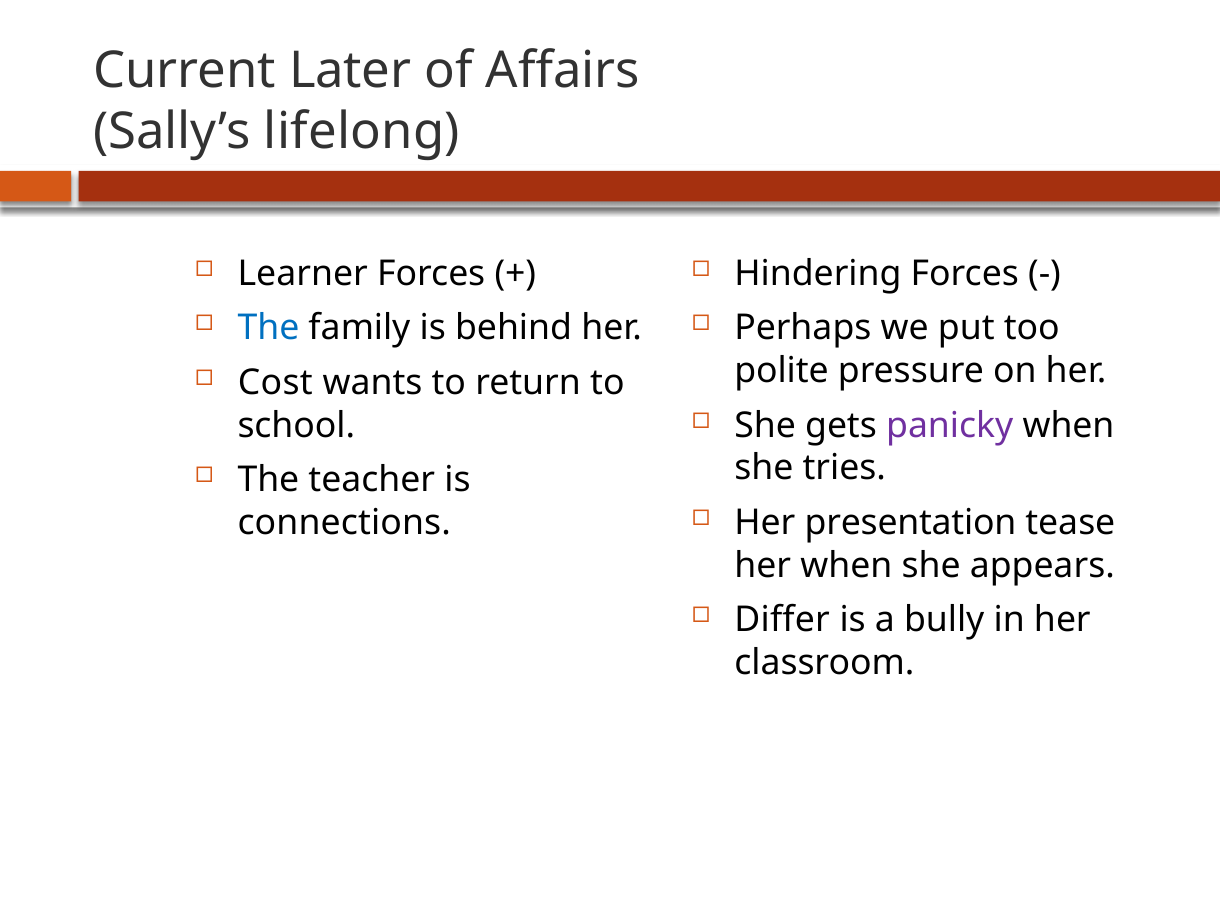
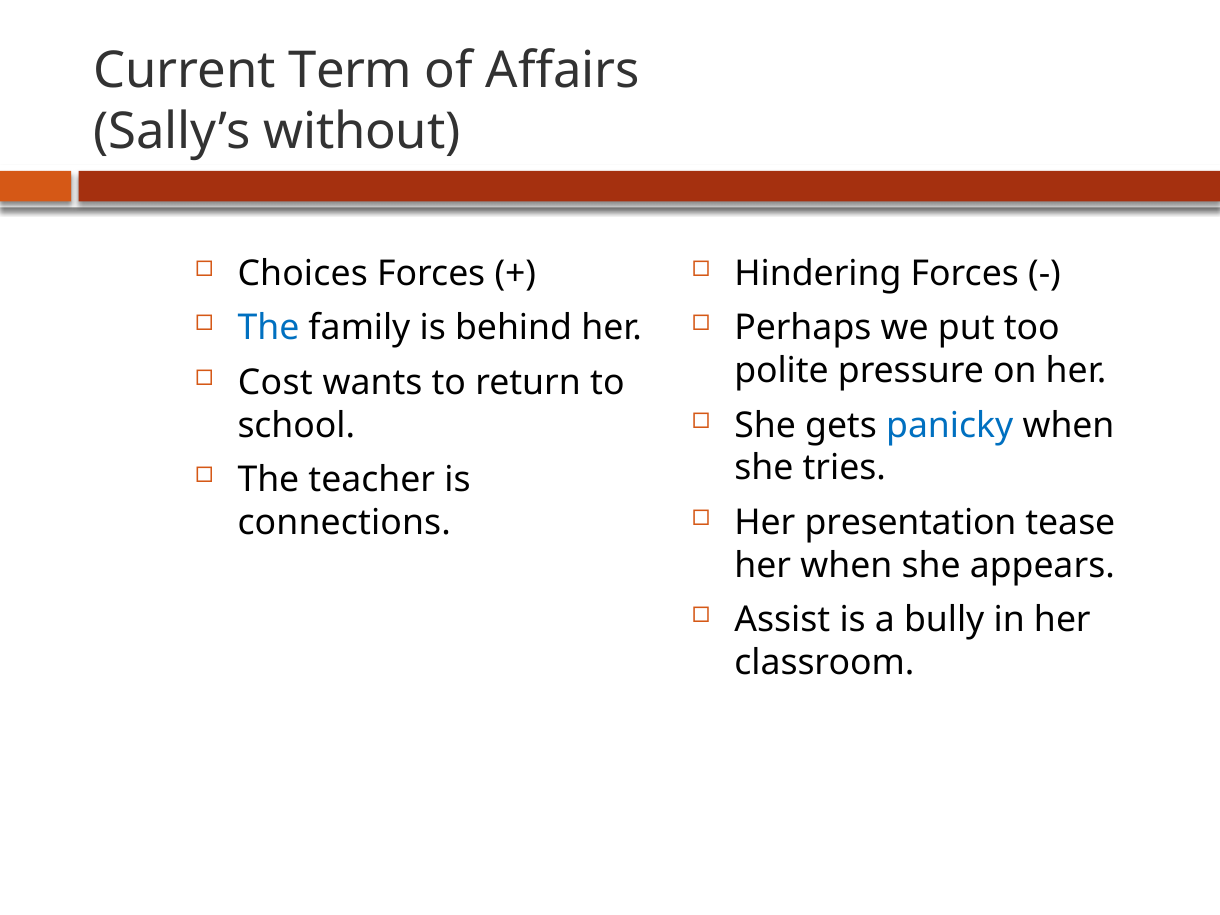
Later: Later -> Term
lifelong: lifelong -> without
Learner: Learner -> Choices
panicky colour: purple -> blue
Differ: Differ -> Assist
